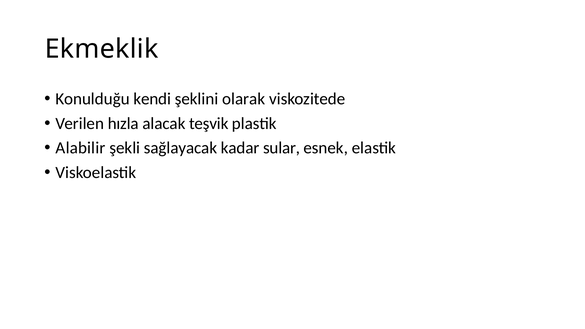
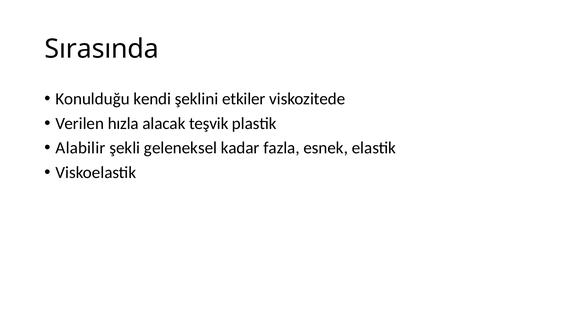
Ekmeklik: Ekmeklik -> Sırasında
olarak: olarak -> etkiler
sağlayacak: sağlayacak -> geleneksel
sular: sular -> fazla
